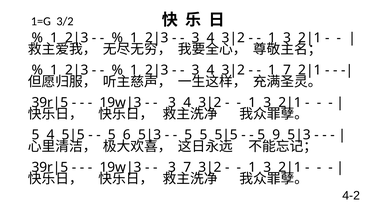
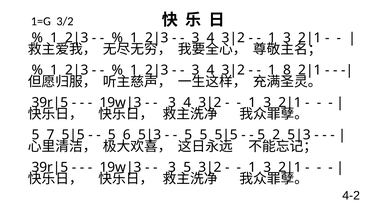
1 7: 7 -> 8
5 4: 4 -> 7
9: 9 -> 2
3 7: 7 -> 5
